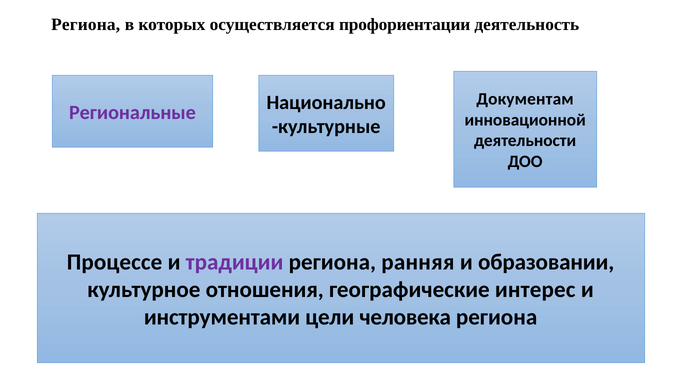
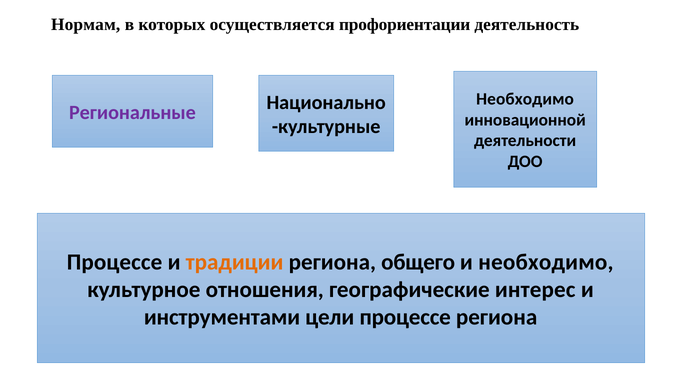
Региона at (86, 24): Региона -> Нормам
Документам at (525, 99): Документам -> Необходимо
традиции colour: purple -> orange
ранняя: ранняя -> общего
и образовании: образовании -> необходимо
цели человека: человека -> процессе
